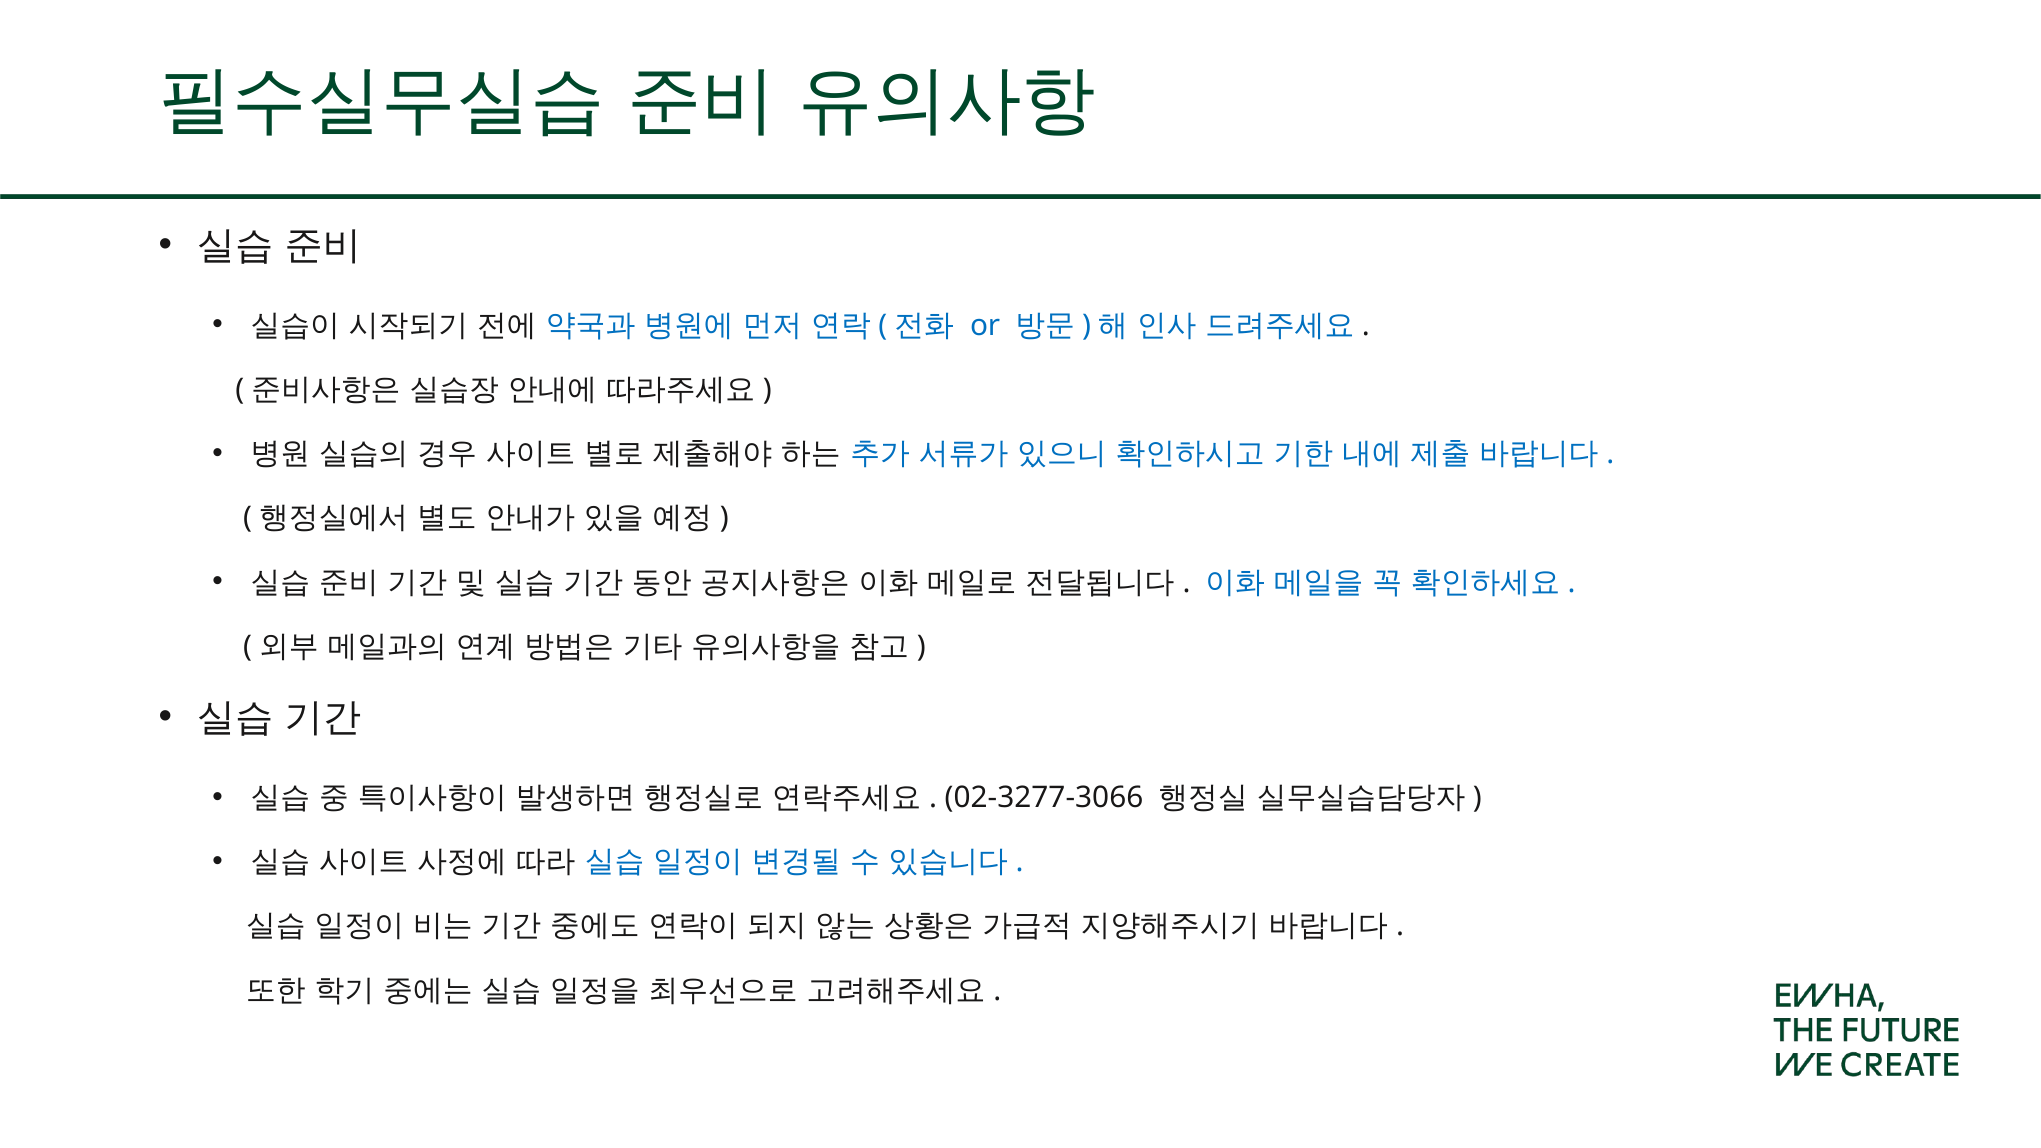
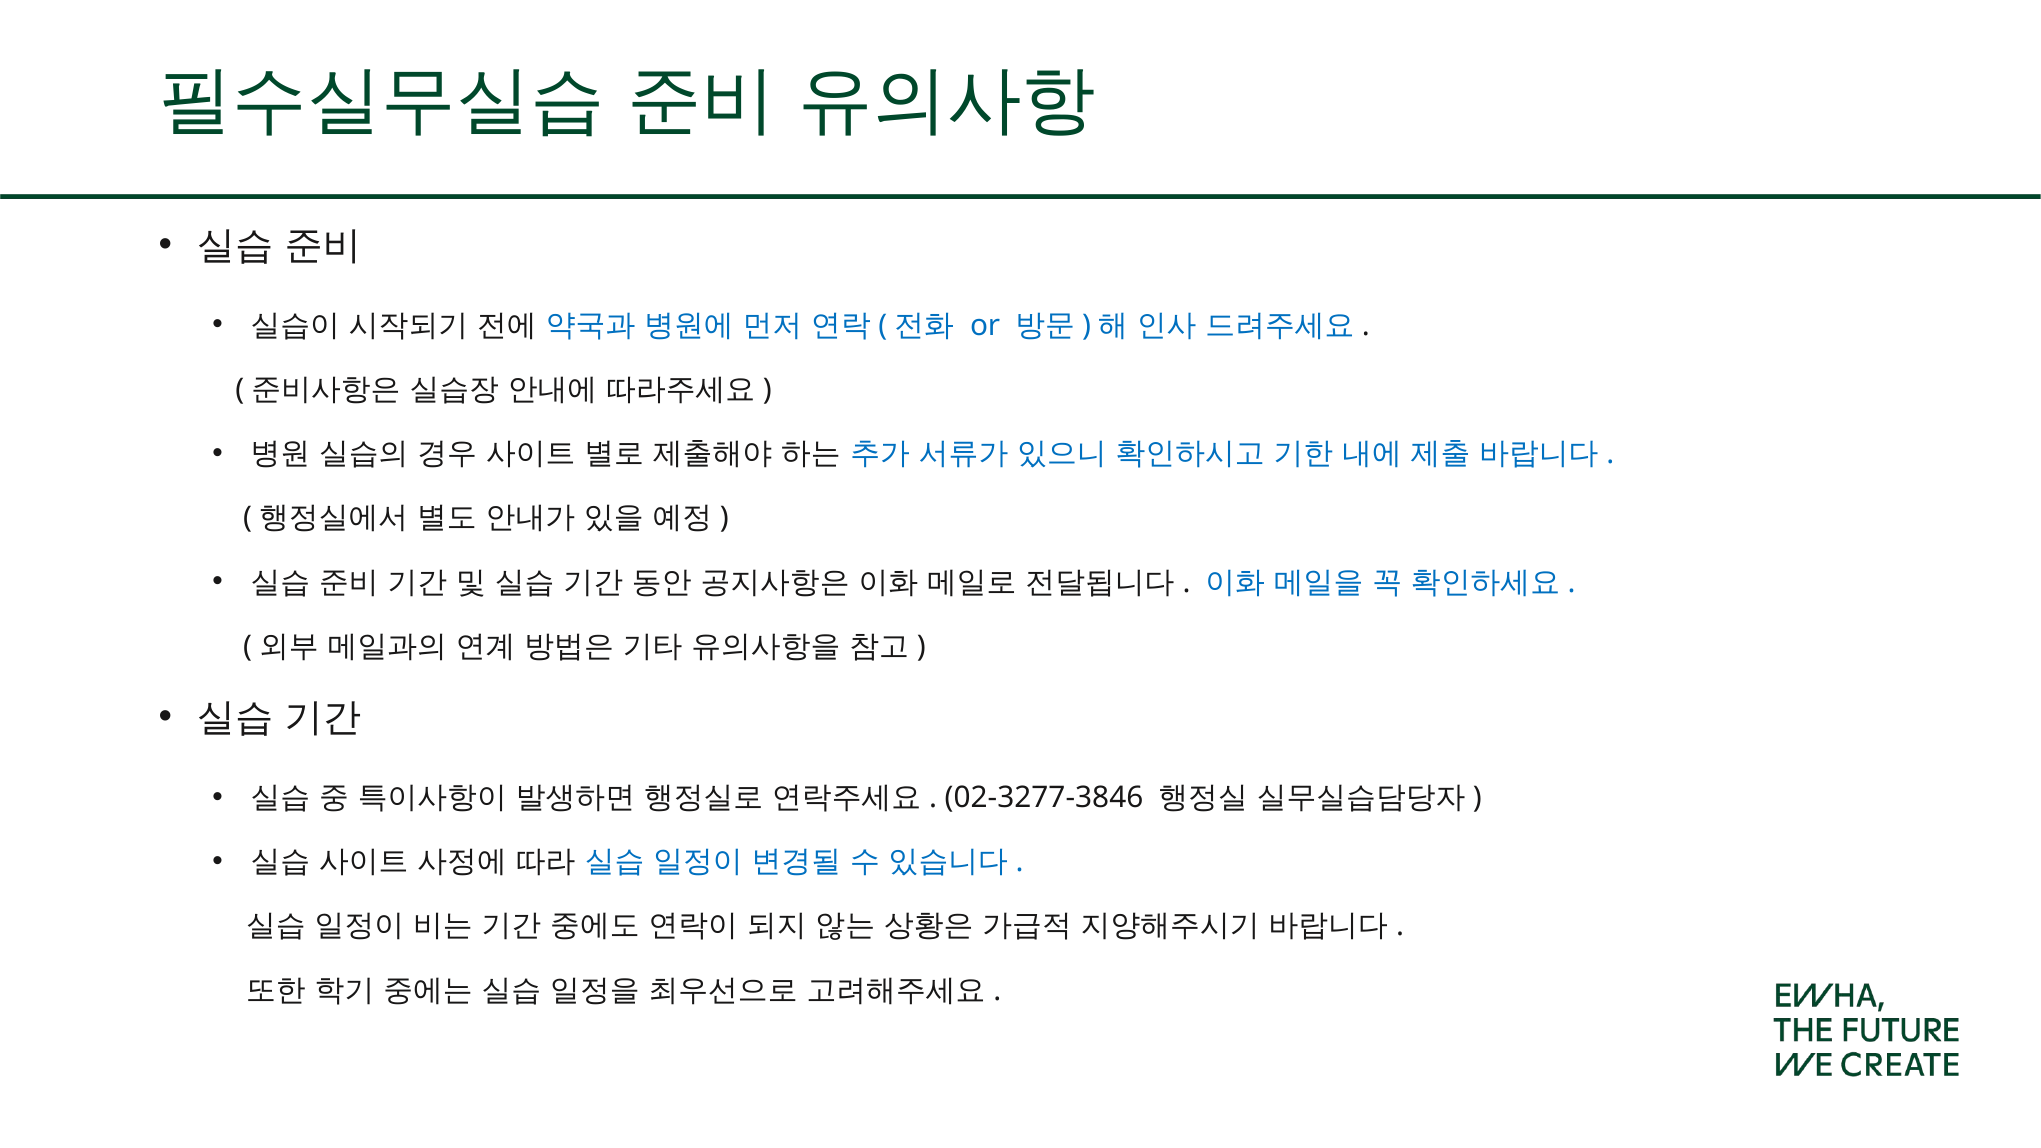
02-3277-3066: 02-3277-3066 -> 02-3277-3846
